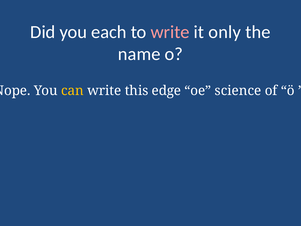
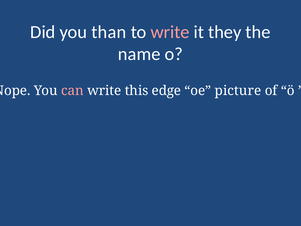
each: each -> than
only: only -> they
can colour: yellow -> pink
science: science -> picture
